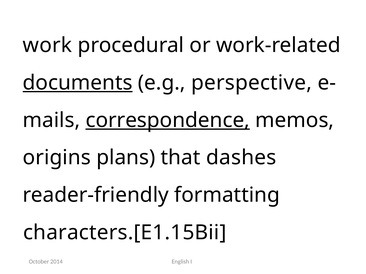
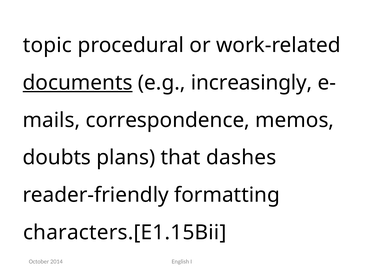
work: work -> topic
perspective: perspective -> increasingly
correspondence underline: present -> none
origins: origins -> doubts
